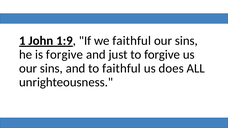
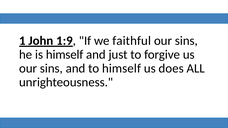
is forgive: forgive -> himself
to faithful: faithful -> himself
